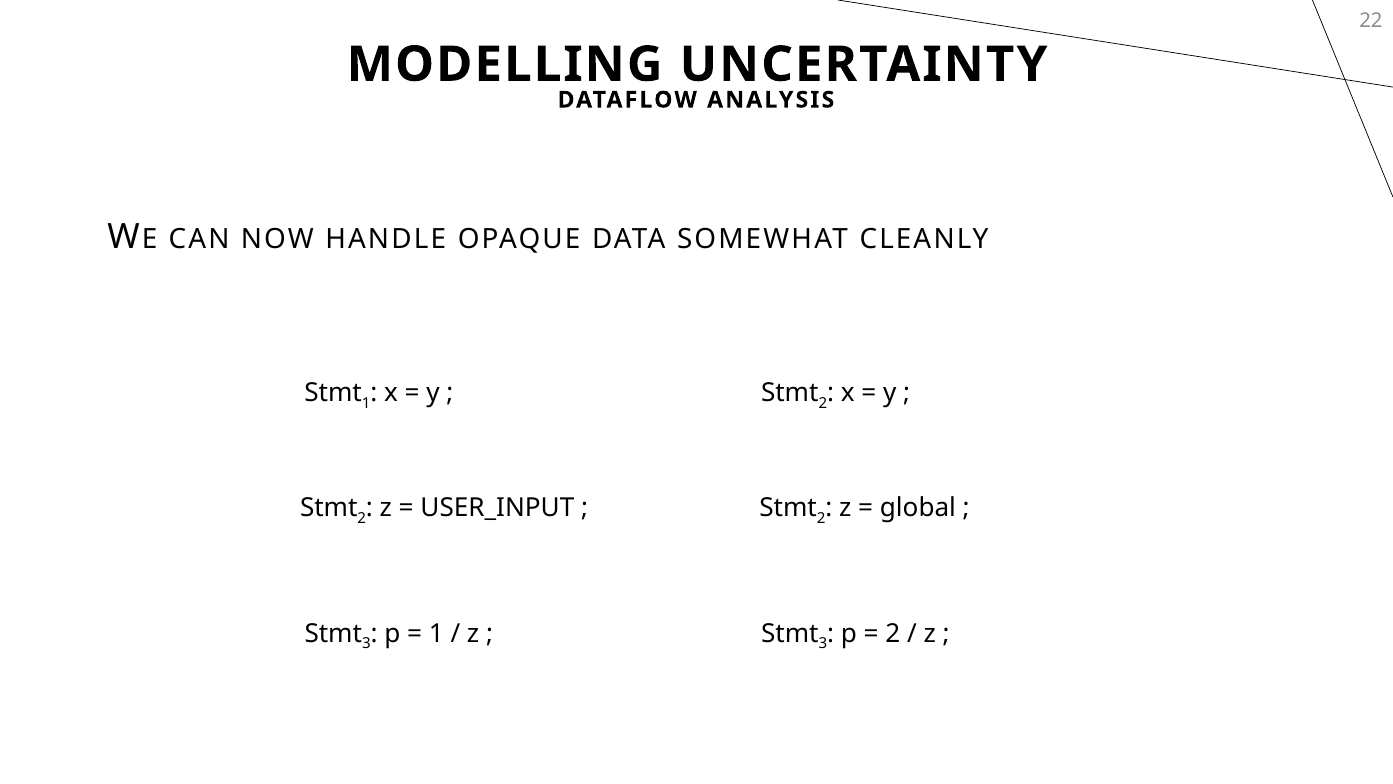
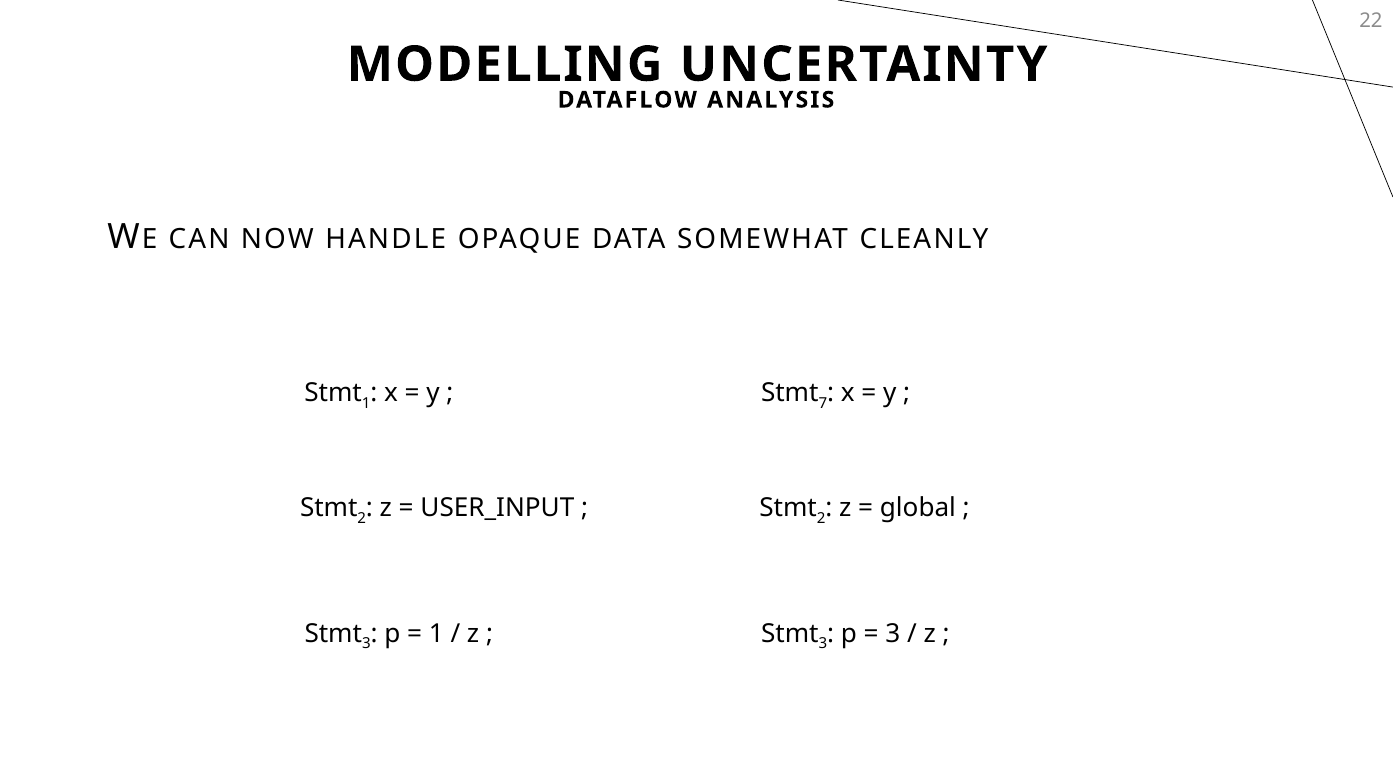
2 at (823, 403): 2 -> 7
2 at (893, 633): 2 -> 3
